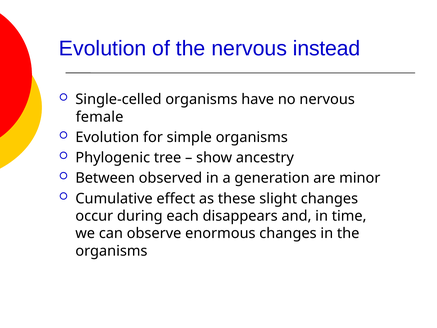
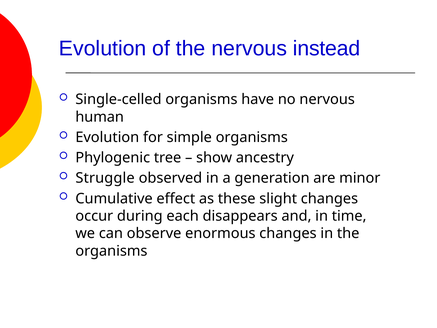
female: female -> human
Between: Between -> Struggle
